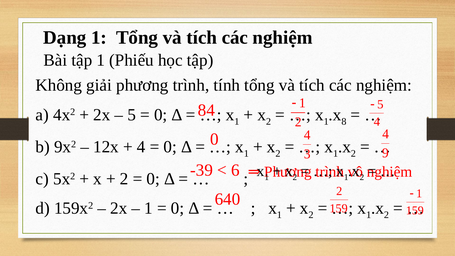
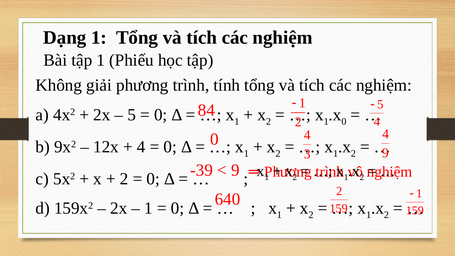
8 at (344, 121): 8 -> 0
6 at (235, 170): 6 -> 9
